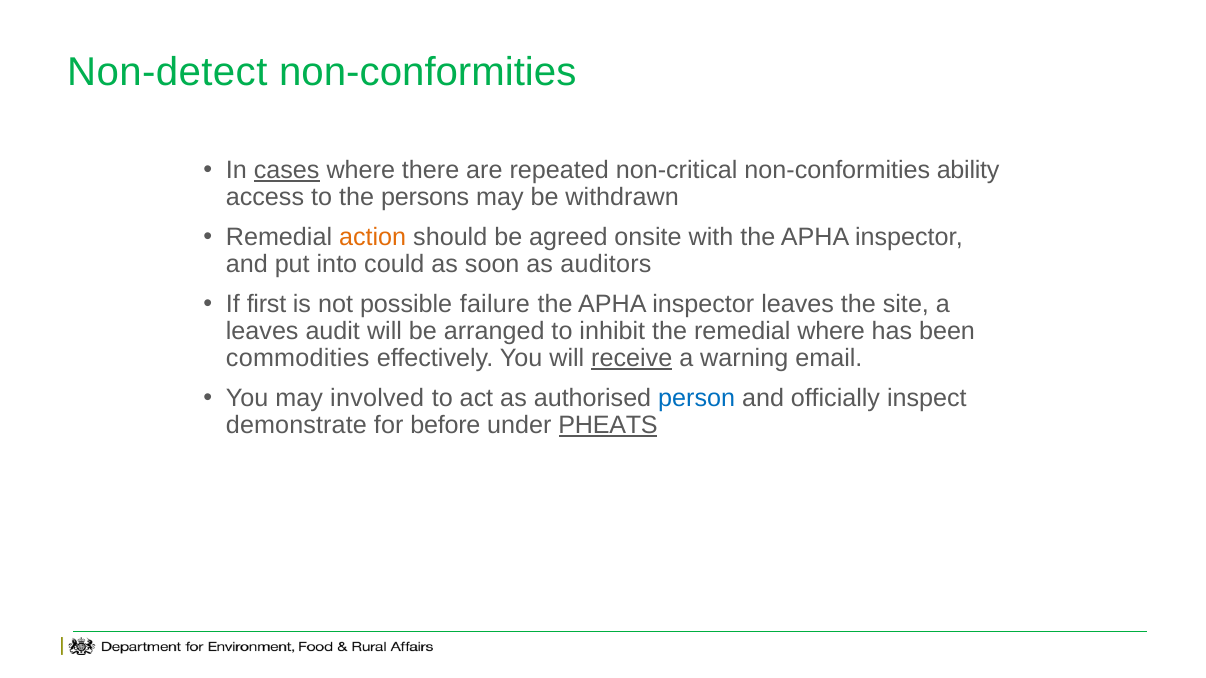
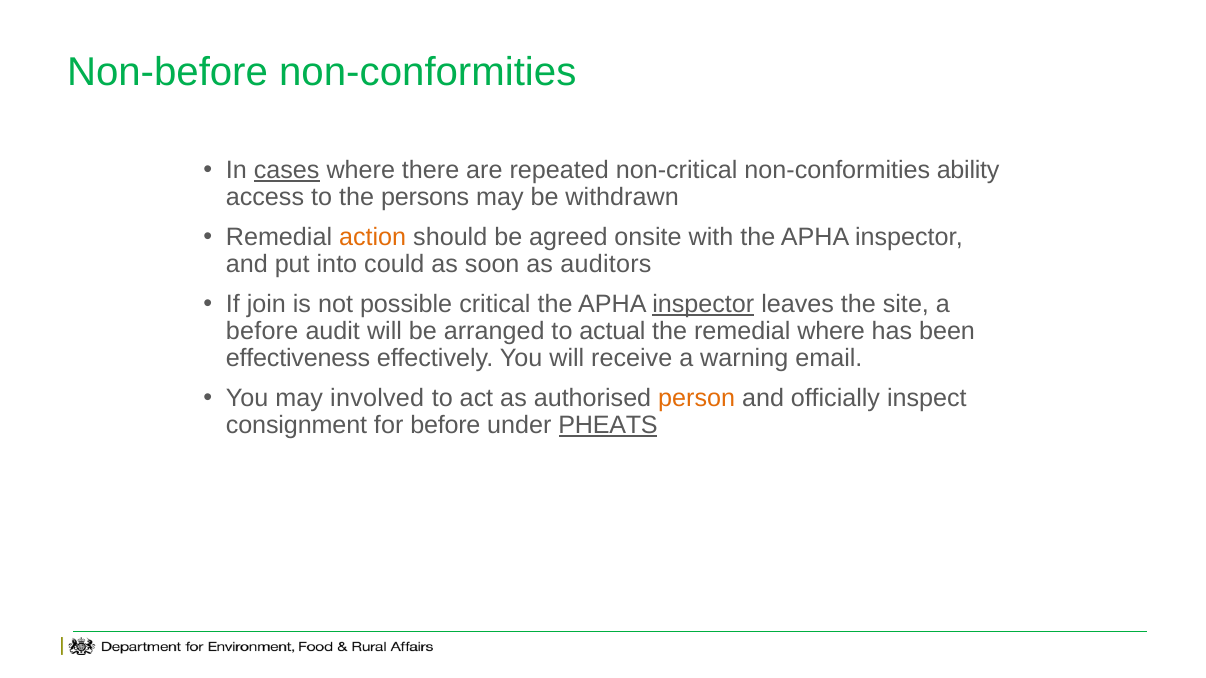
Non-detect: Non-detect -> Non-before
first: first -> join
failure: failure -> critical
inspector at (703, 304) underline: none -> present
leaves at (262, 331): leaves -> before
inhibit: inhibit -> actual
commodities: commodities -> effectiveness
receive underline: present -> none
person colour: blue -> orange
demonstrate: demonstrate -> consignment
